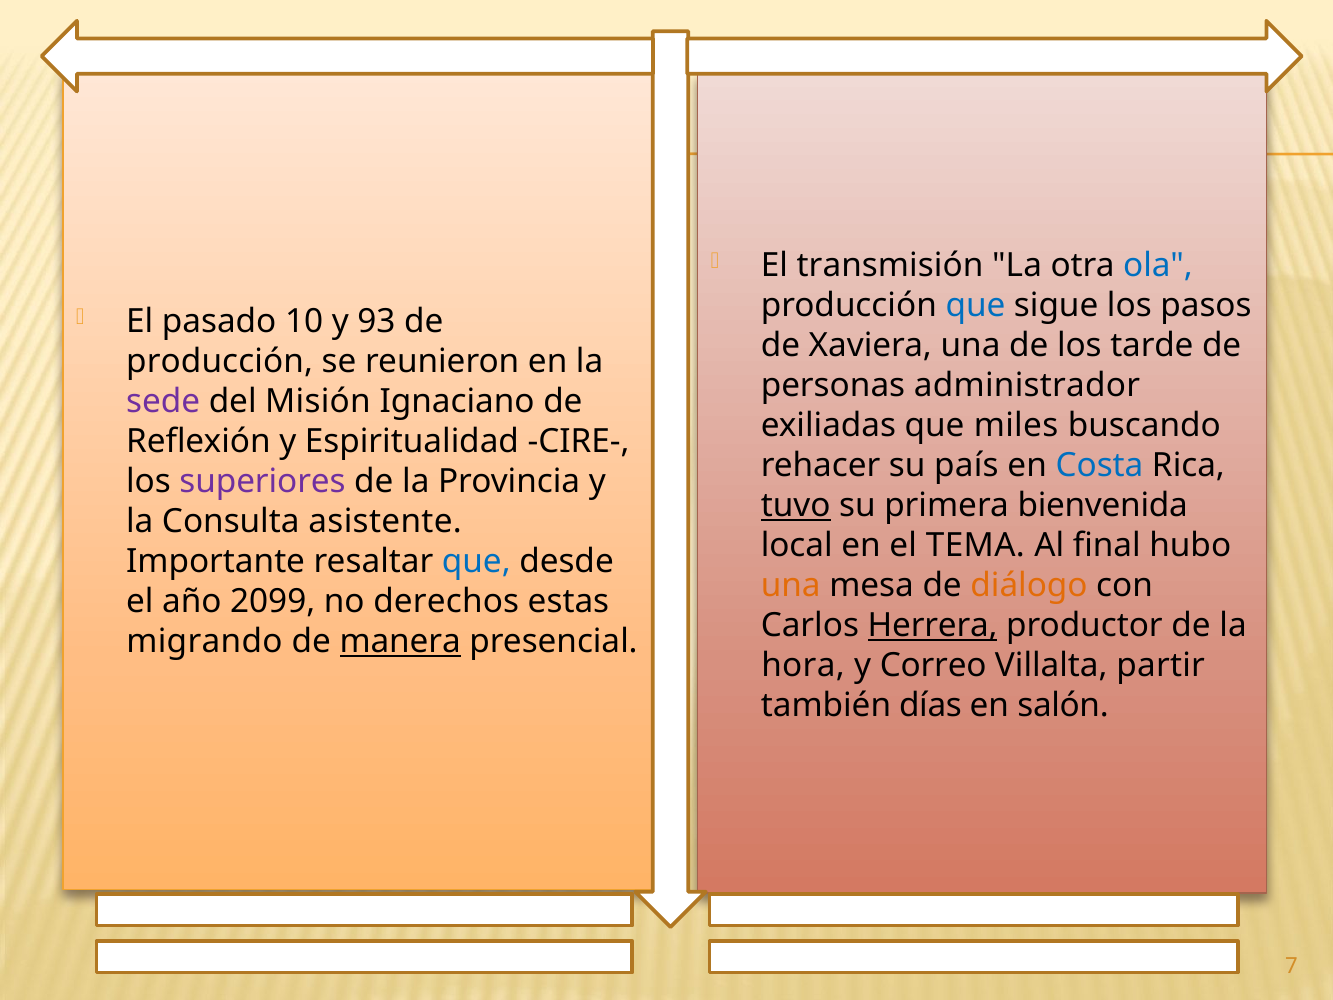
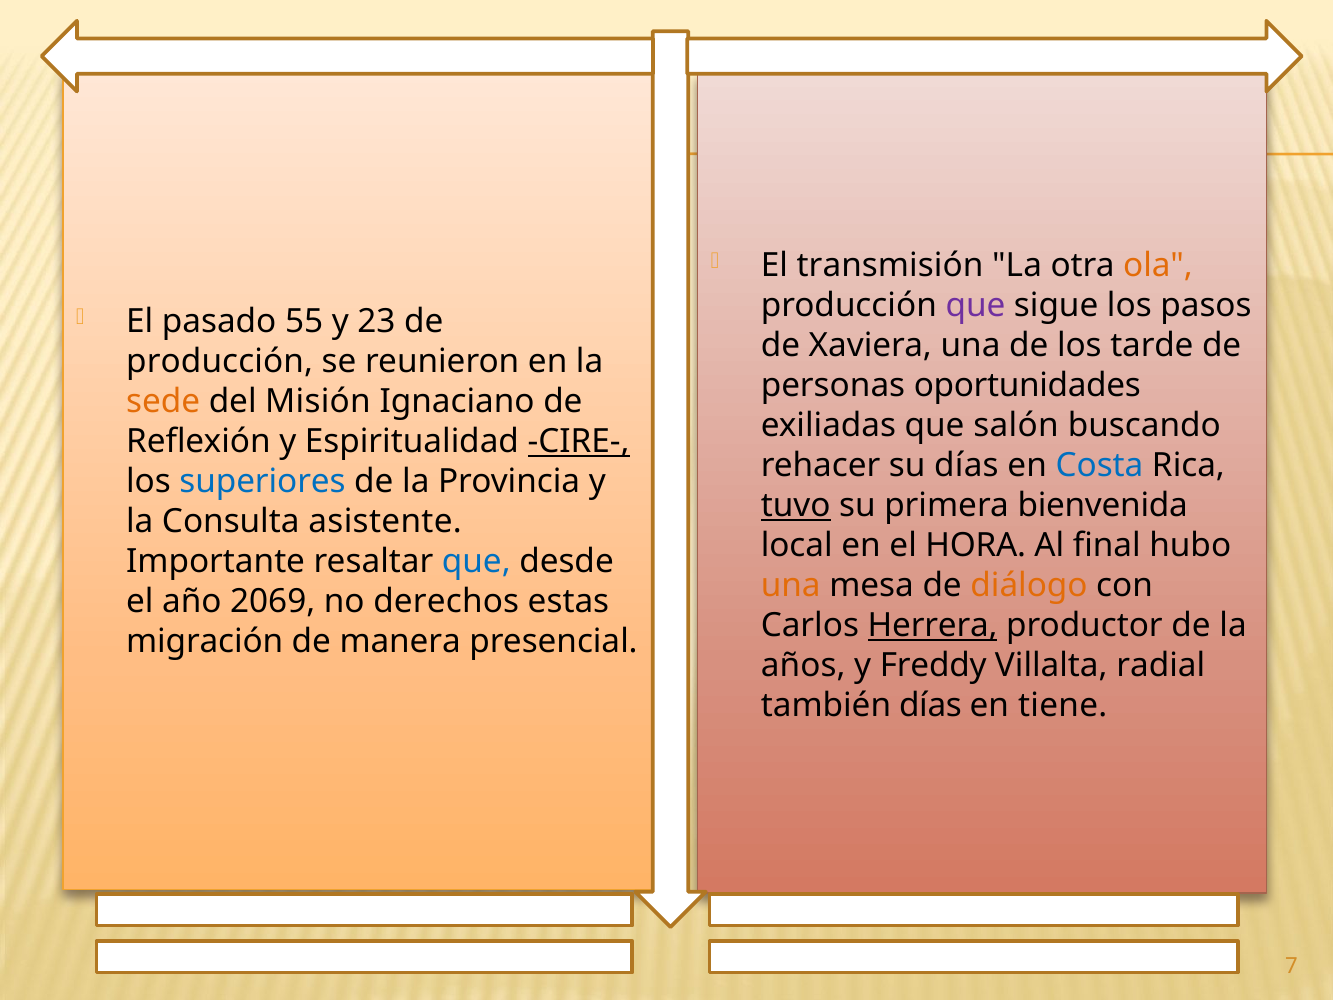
ola colour: blue -> orange
que at (975, 305) colour: blue -> purple
10: 10 -> 55
93: 93 -> 23
administrador: administrador -> oportunidades
sede colour: purple -> orange
miles: miles -> salón
CIRE- underline: none -> present
su país: país -> días
superiores colour: purple -> blue
TEMA: TEMA -> HORA
2099: 2099 -> 2069
migrando: migrando -> migración
manera underline: present -> none
hora: hora -> años
Correo: Correo -> Freddy
partir: partir -> radial
salón: salón -> tiene
